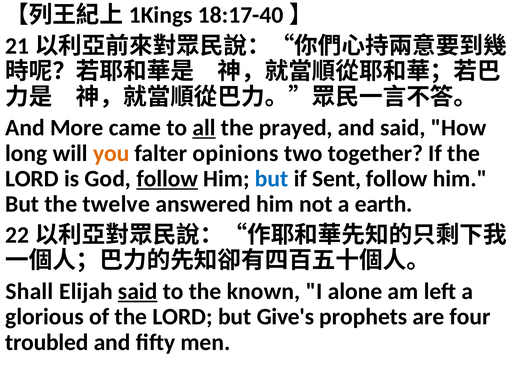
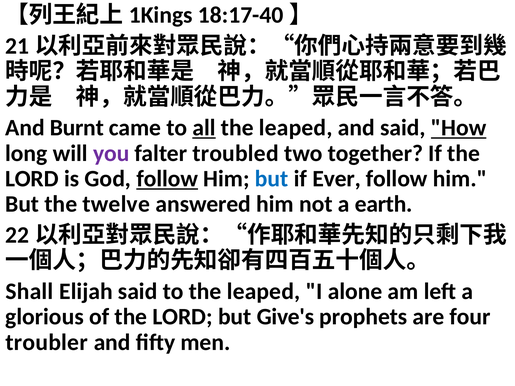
More: More -> Burnt
prayed at (296, 128): prayed -> leaped
How underline: none -> present
you colour: orange -> purple
opinions: opinions -> troubled
Sent: Sent -> Ever
said at (138, 292) underline: present -> none
to the known: known -> leaped
troubled: troubled -> troubler
